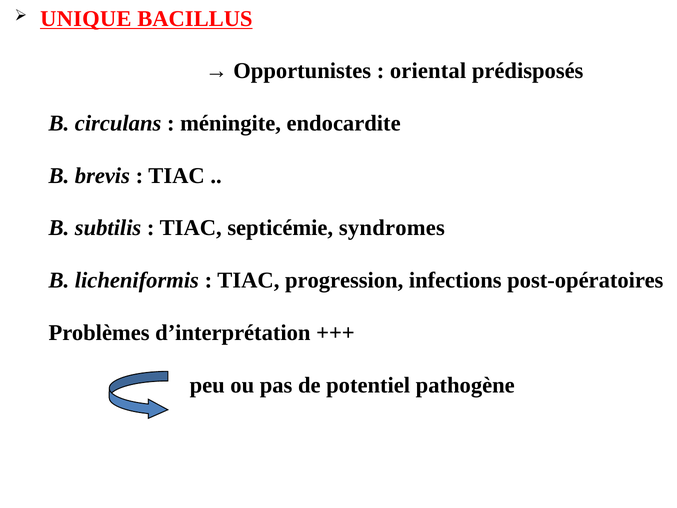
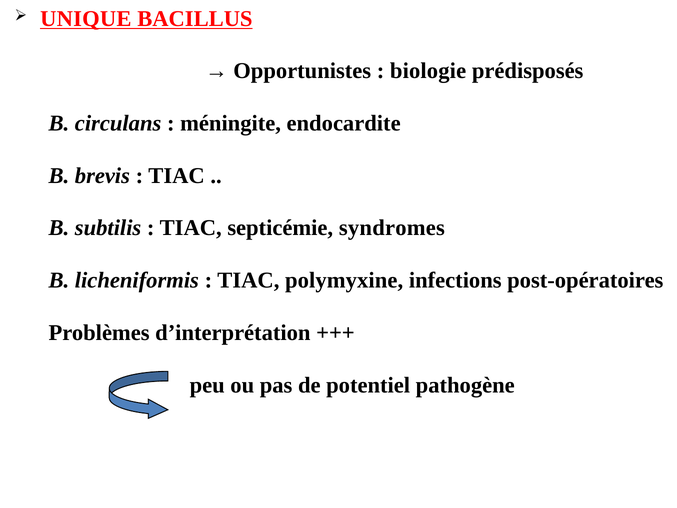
oriental: oriental -> biologie
progression: progression -> polymyxine
